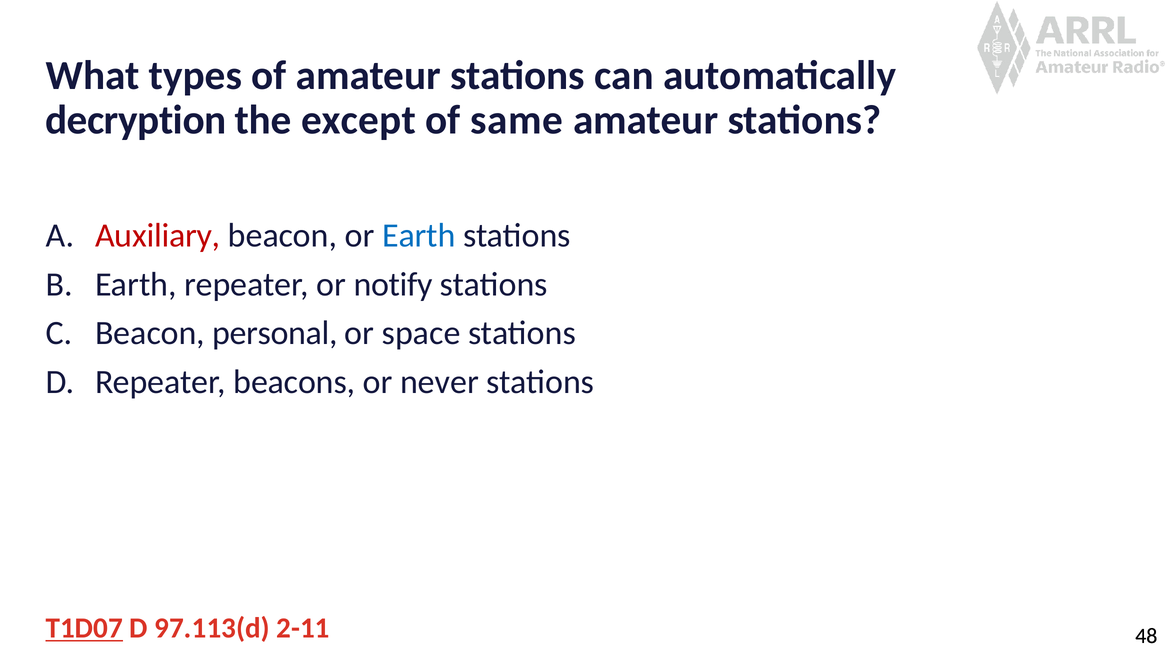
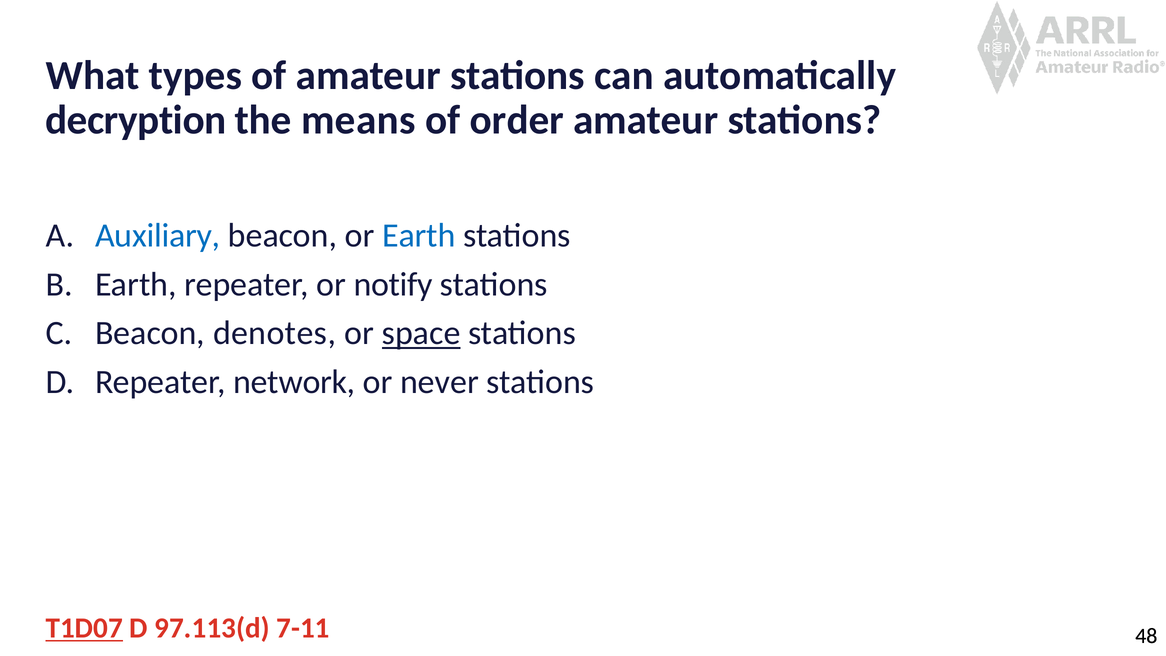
except: except -> means
same: same -> order
Auxiliary colour: red -> blue
personal: personal -> denotes
space underline: none -> present
beacons: beacons -> network
2-11: 2-11 -> 7-11
